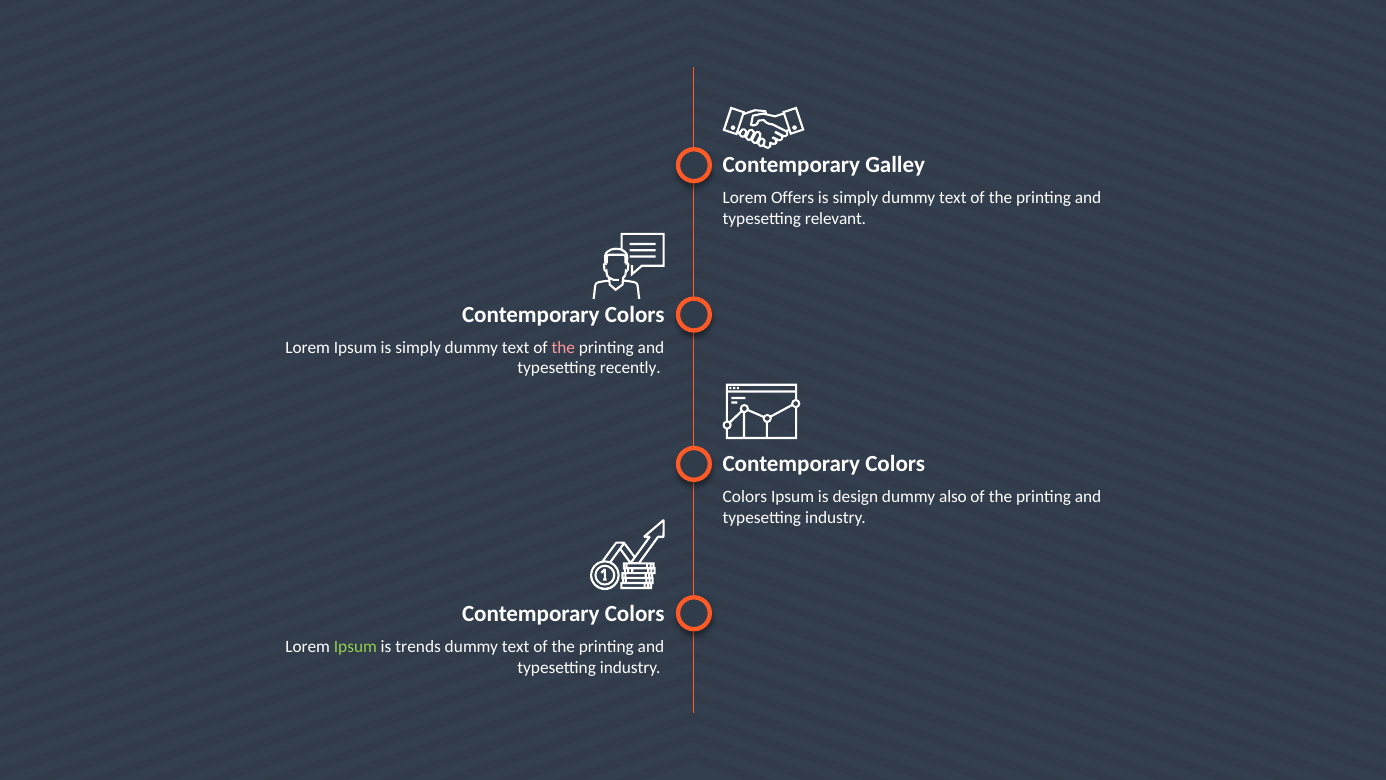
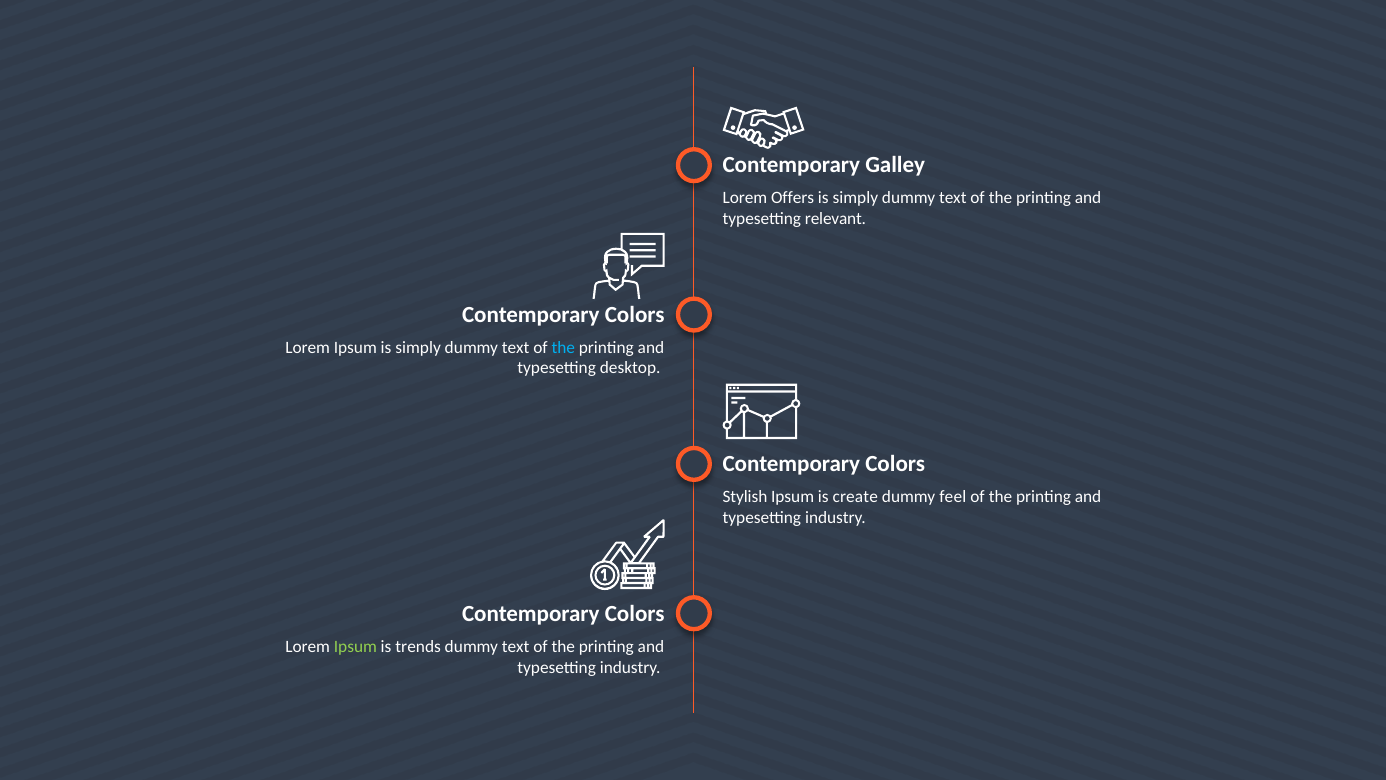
the at (563, 347) colour: pink -> light blue
recently: recently -> desktop
Colors at (745, 497): Colors -> Stylish
design: design -> create
also: also -> feel
